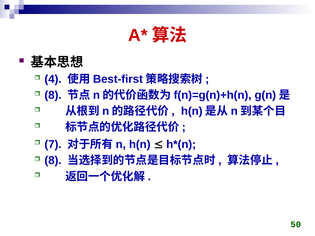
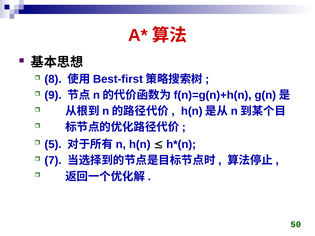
4: 4 -> 8
8 at (53, 95): 8 -> 9
7: 7 -> 5
8 at (53, 161): 8 -> 7
